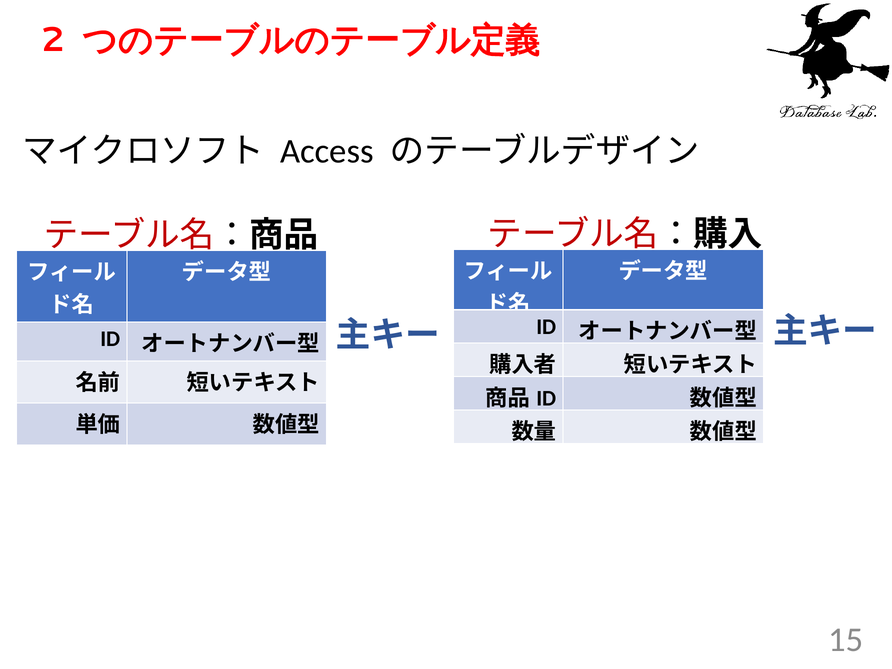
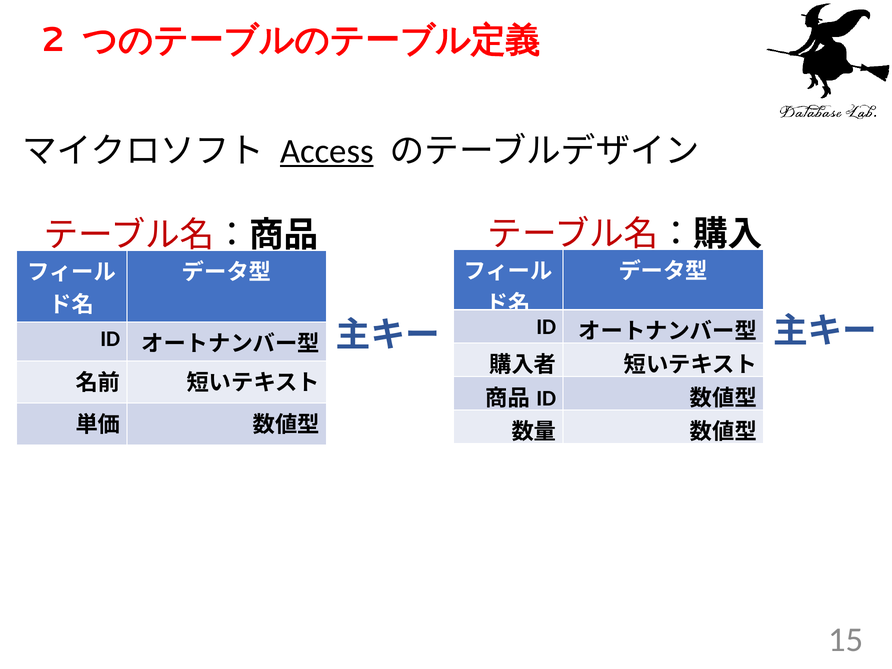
Access underline: none -> present
